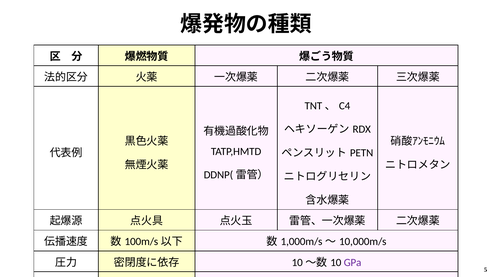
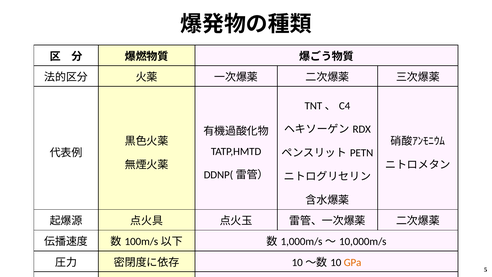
GPa colour: purple -> orange
